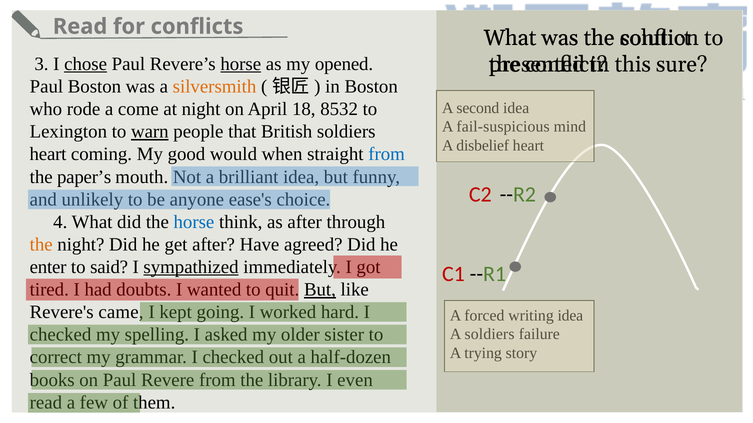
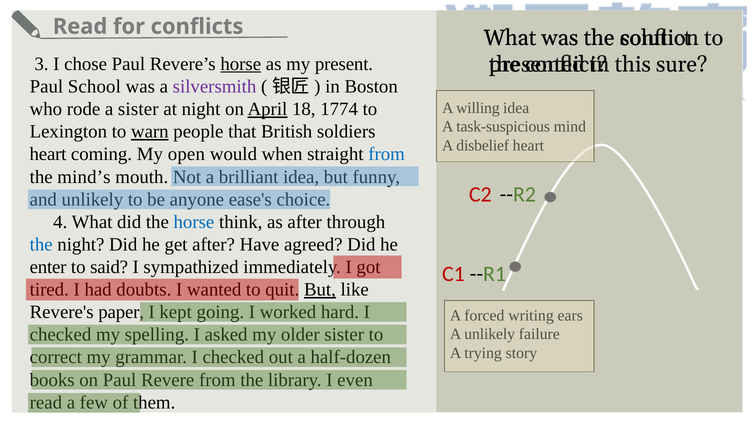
chose underline: present -> none
opened: opened -> present
Paul Boston: Boston -> School
silversmith colour: orange -> purple
a come: come -> sister
April underline: none -> present
8532: 8532 -> 1774
second: second -> willing
fail-suspicious: fail-suspicious -> task-suspicious
good: good -> open
paper’s: paper’s -> mind’s
the at (41, 245) colour: orange -> blue
sympathized underline: present -> none
came: came -> paper
writing idea: idea -> ears
A soldiers: soldiers -> unlikely
